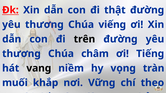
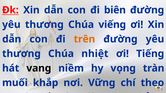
thật: thật -> biên
trên colour: black -> orange
châm: châm -> nhiệt
